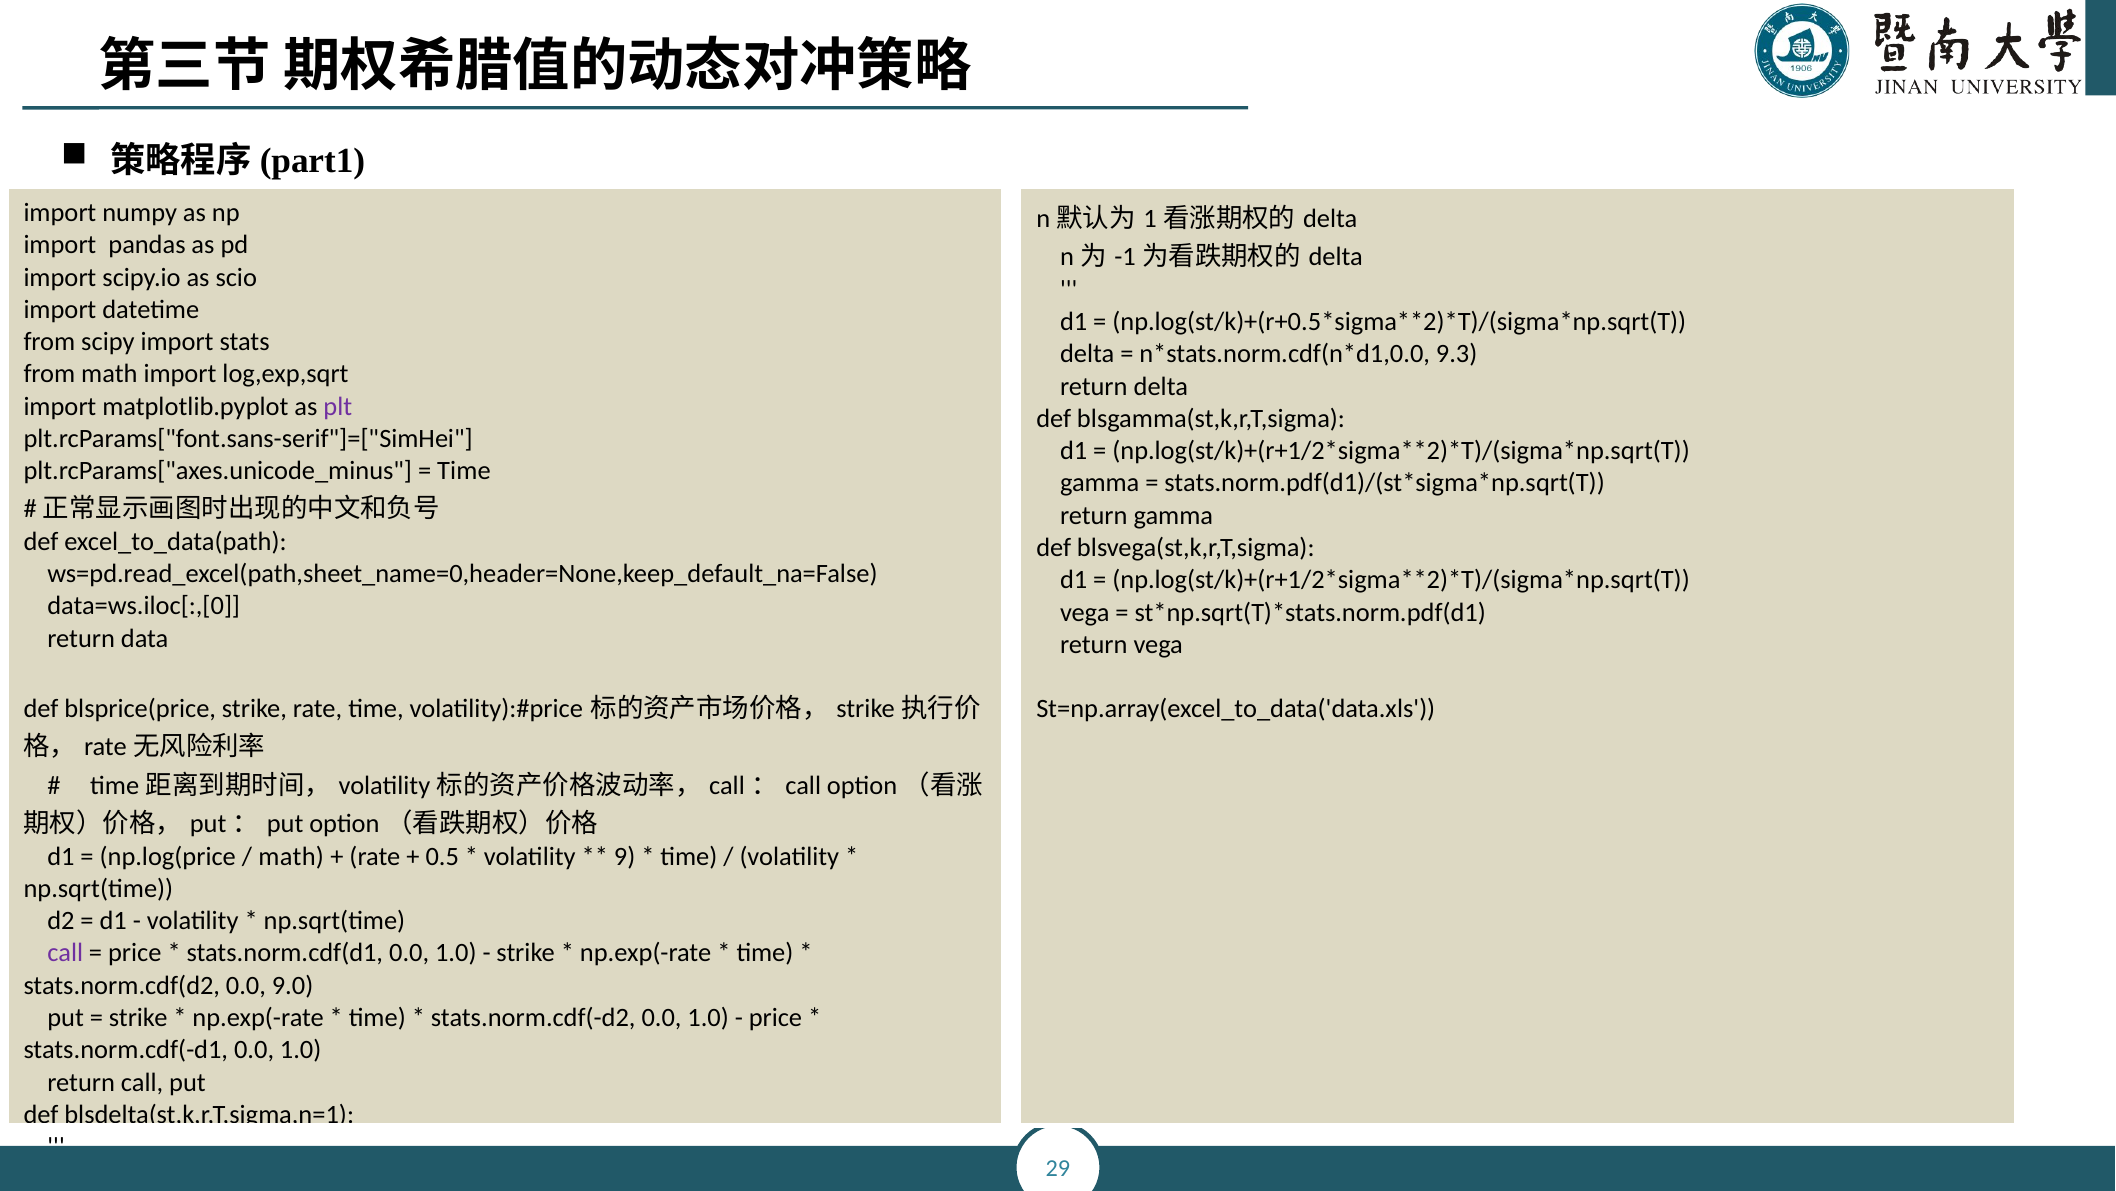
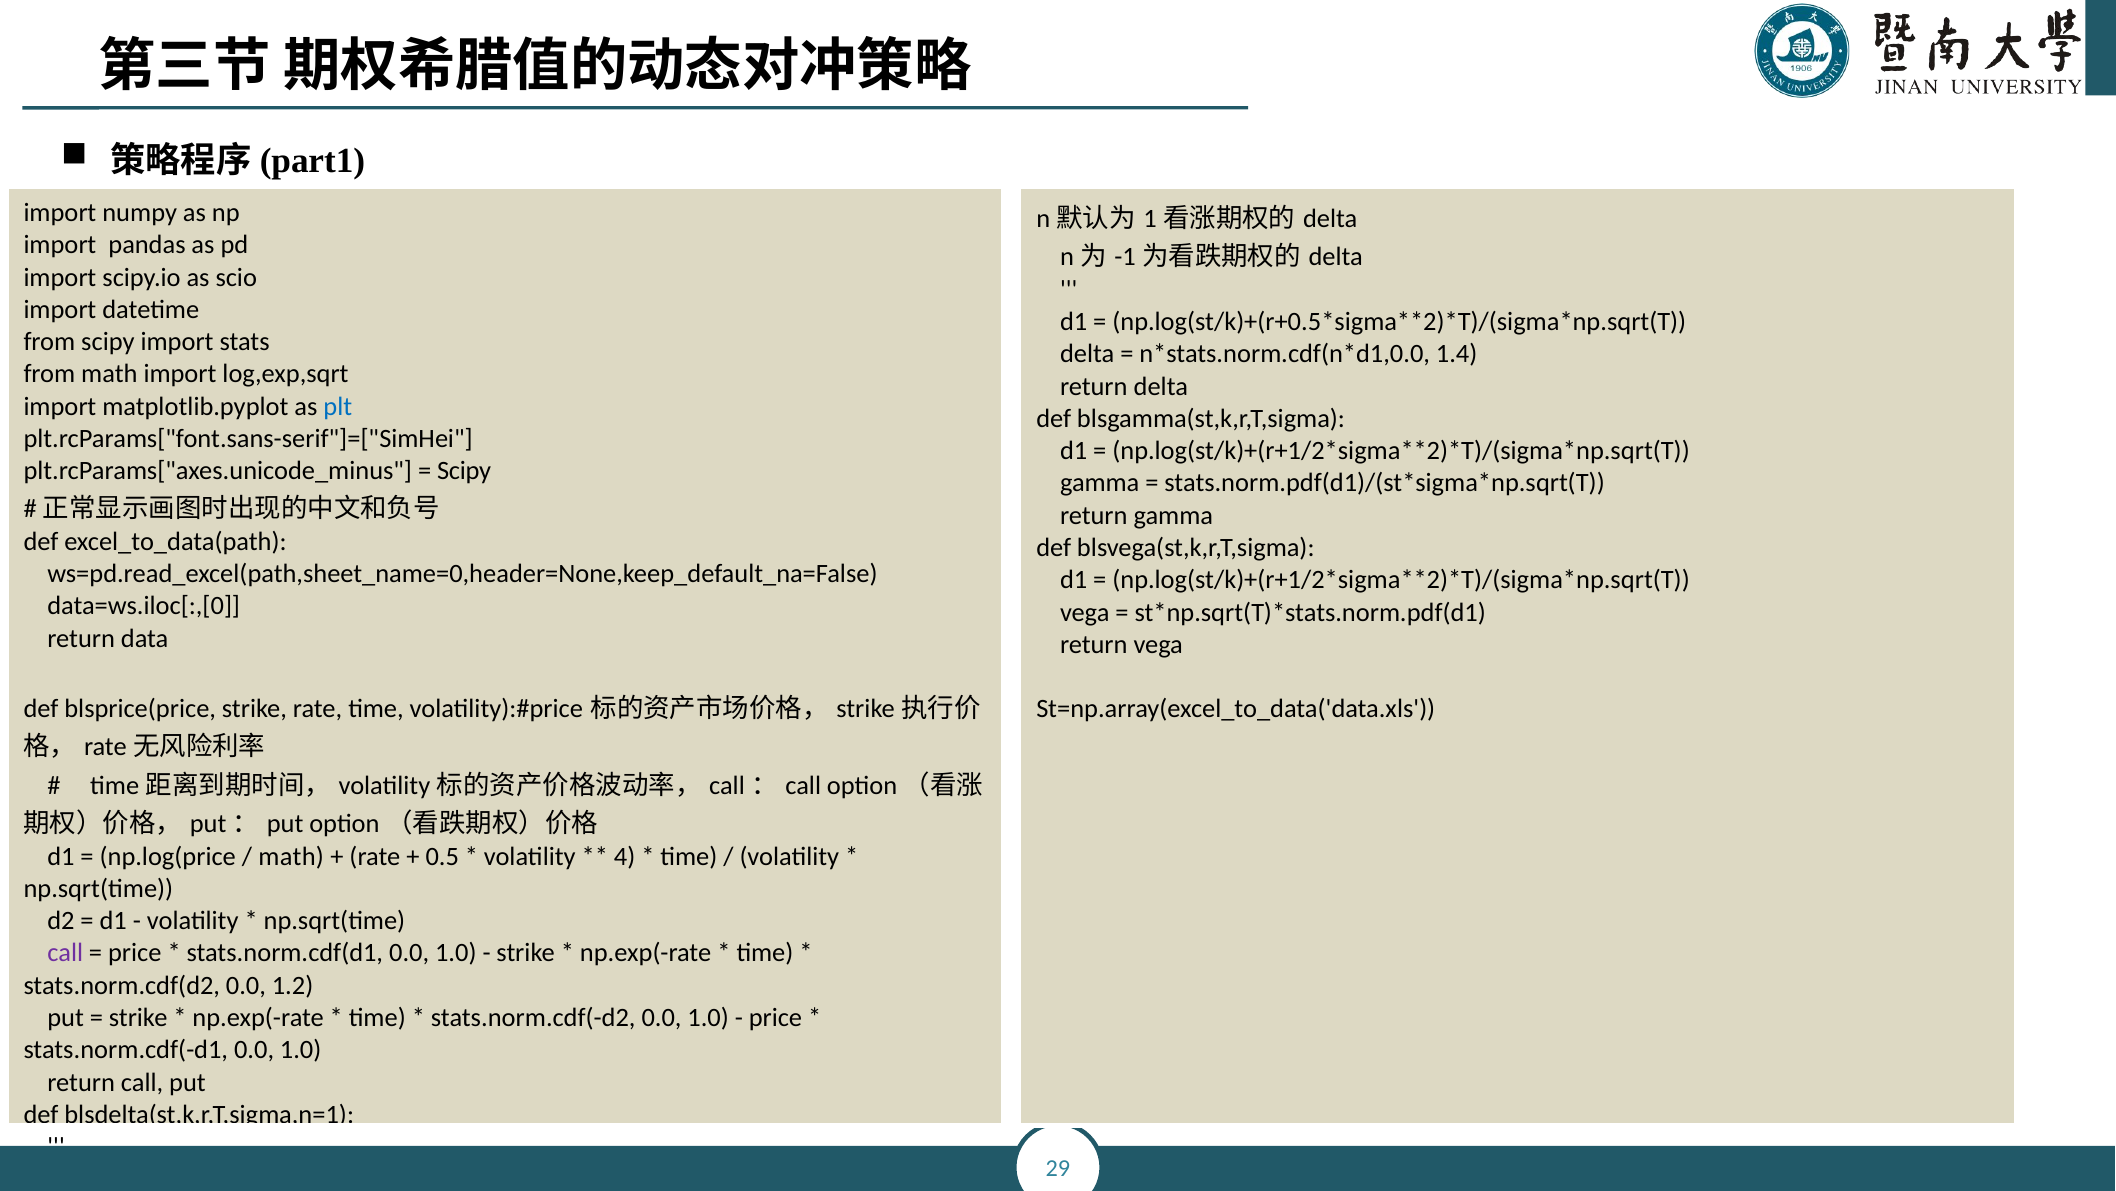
9.3: 9.3 -> 1.4
plt colour: purple -> blue
Time at (464, 471): Time -> Scipy
9: 9 -> 4
9.0: 9.0 -> 1.2
